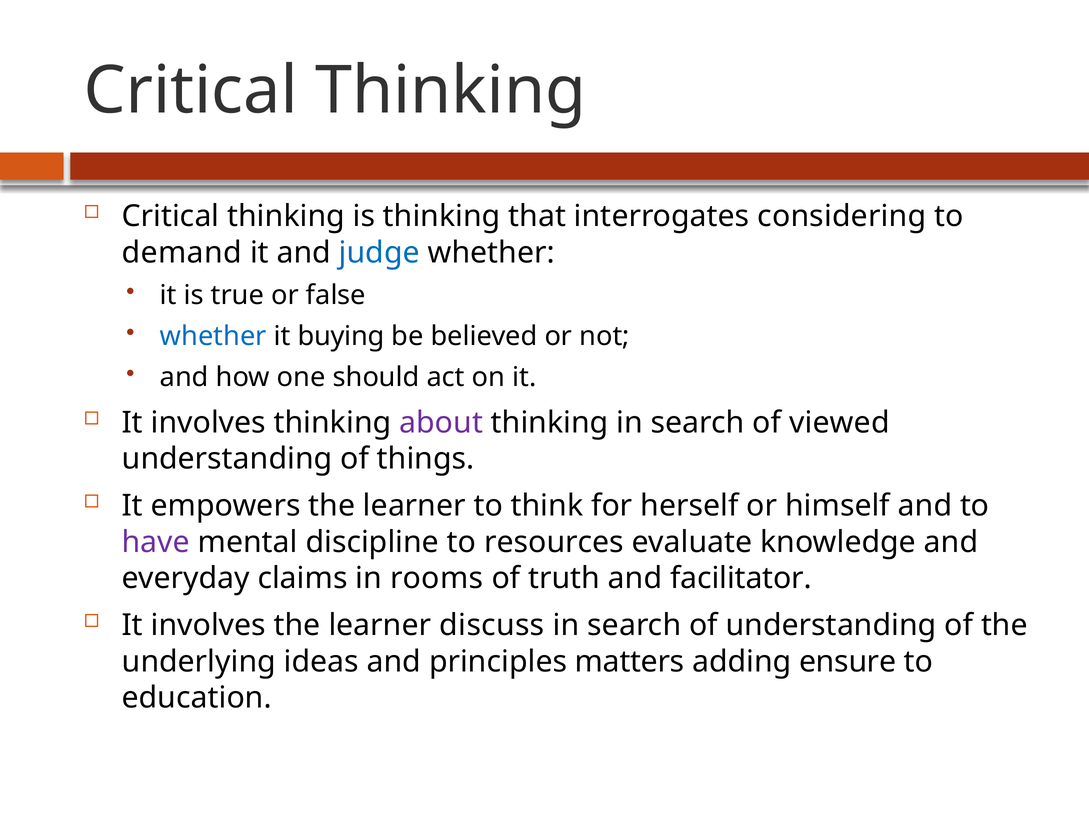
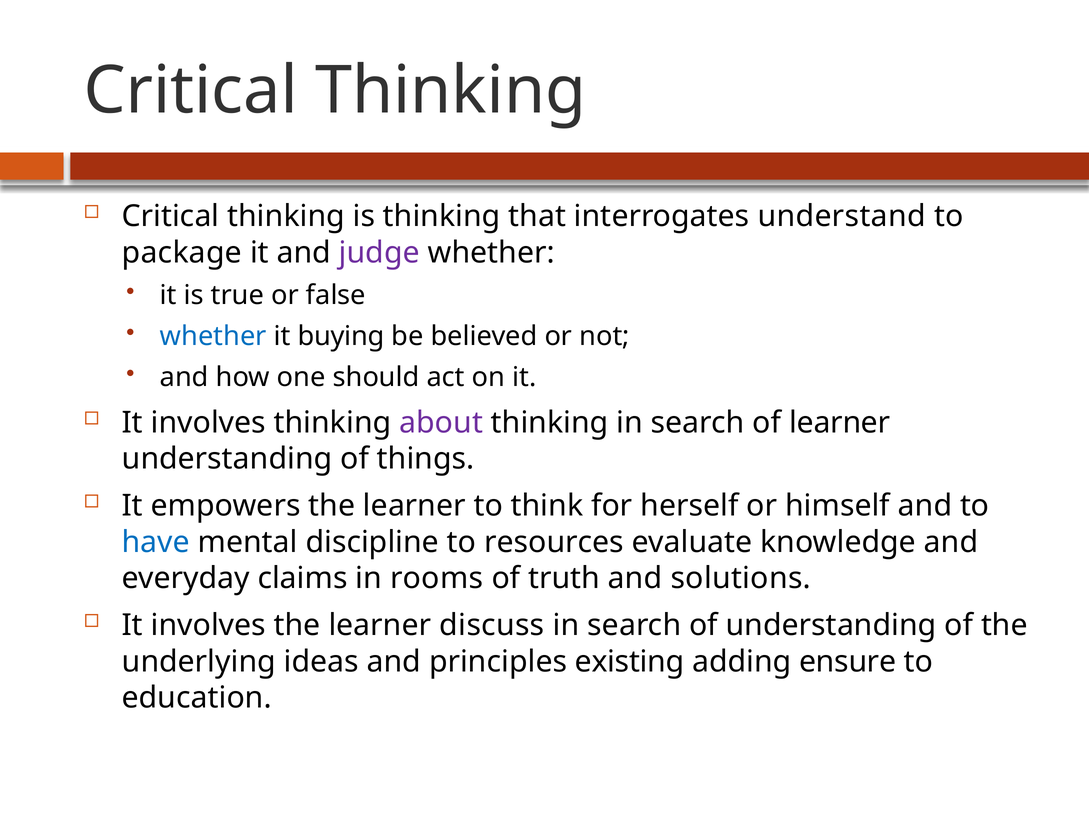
considering: considering -> understand
demand: demand -> package
judge colour: blue -> purple
of viewed: viewed -> learner
have colour: purple -> blue
facilitator: facilitator -> solutions
matters: matters -> existing
